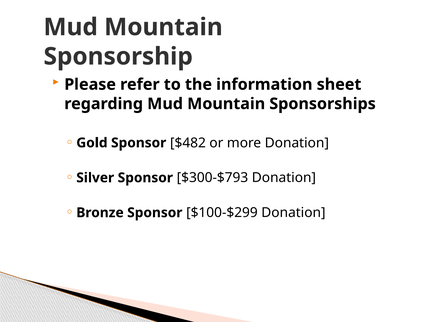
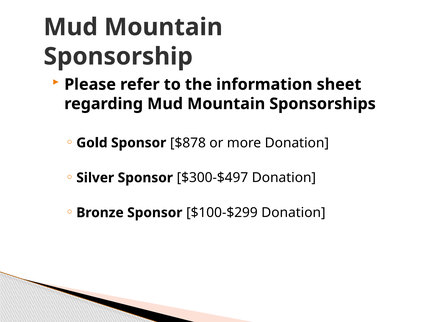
$482: $482 -> $878
$300-$793: $300-$793 -> $300-$497
